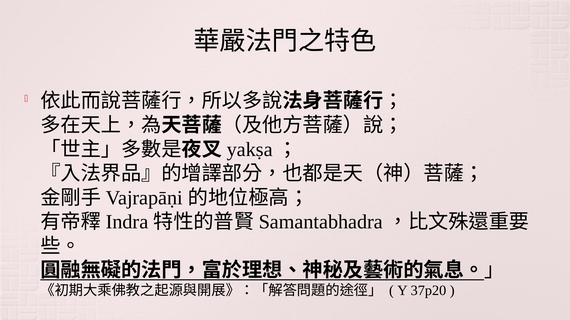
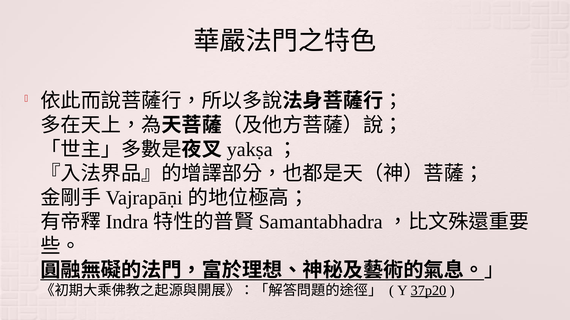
37p20 underline: none -> present
